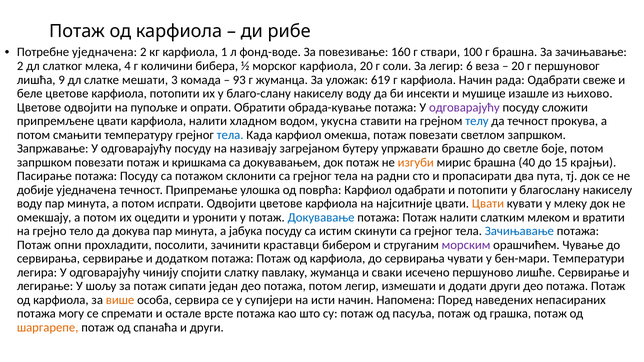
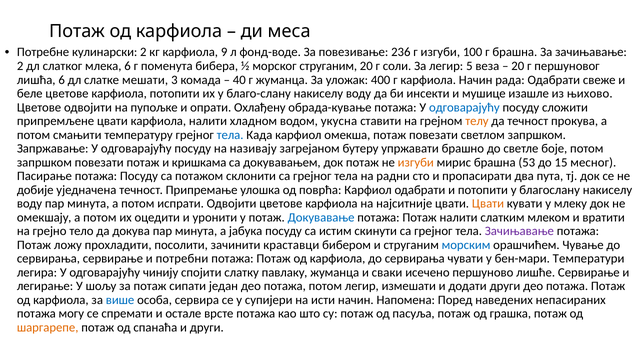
рибе: рибе -> меса
Потребне уједначена: уједначена -> кулинарски
1: 1 -> 9
160: 160 -> 236
г ствари: ствари -> изгуби
млека 4: 4 -> 6
количини: количини -> поменута
морског карфиола: карфиола -> струганим
6: 6 -> 5
лишћа 9: 9 -> 6
93: 93 -> 40
619: 619 -> 400
Обратити: Обратити -> Охлађену
одговарајућу at (464, 107) colour: purple -> blue
телу colour: blue -> orange
40: 40 -> 53
крајњи: крајњи -> месног
Зачињавање at (519, 231) colour: blue -> purple
опни: опни -> ложу
морским colour: purple -> blue
додатком: додатком -> потребни
више colour: orange -> blue
